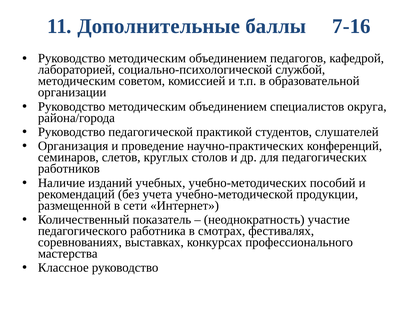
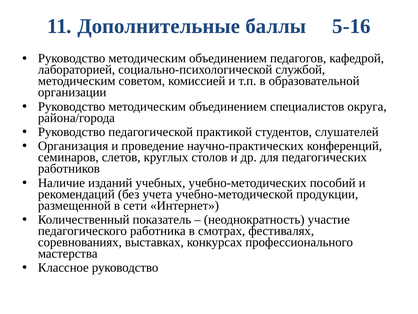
7-16: 7-16 -> 5-16
